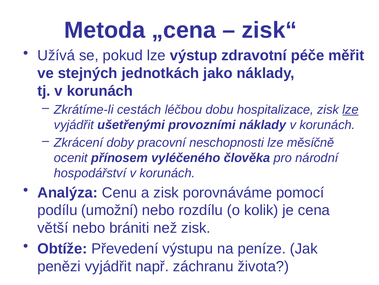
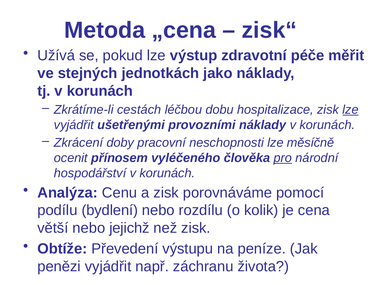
pro underline: none -> present
umožní: umožní -> bydlení
brániti: brániti -> jejichž
